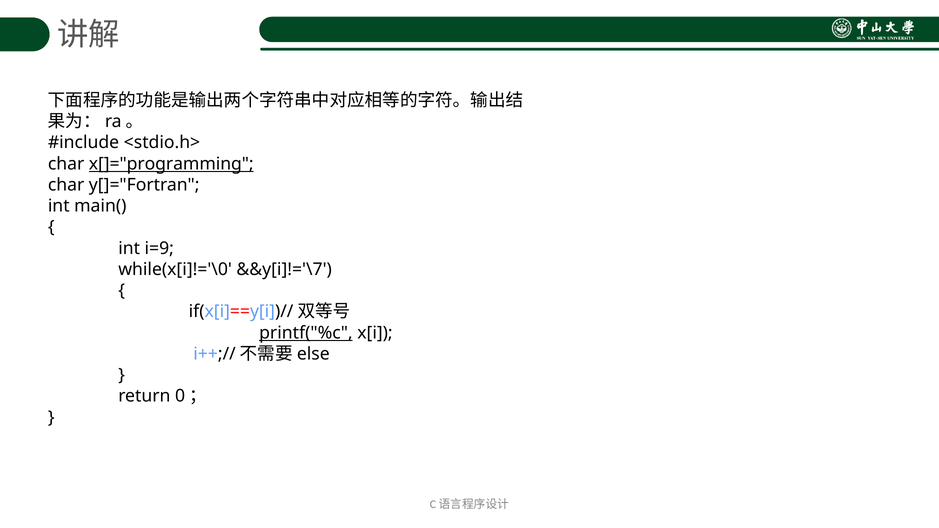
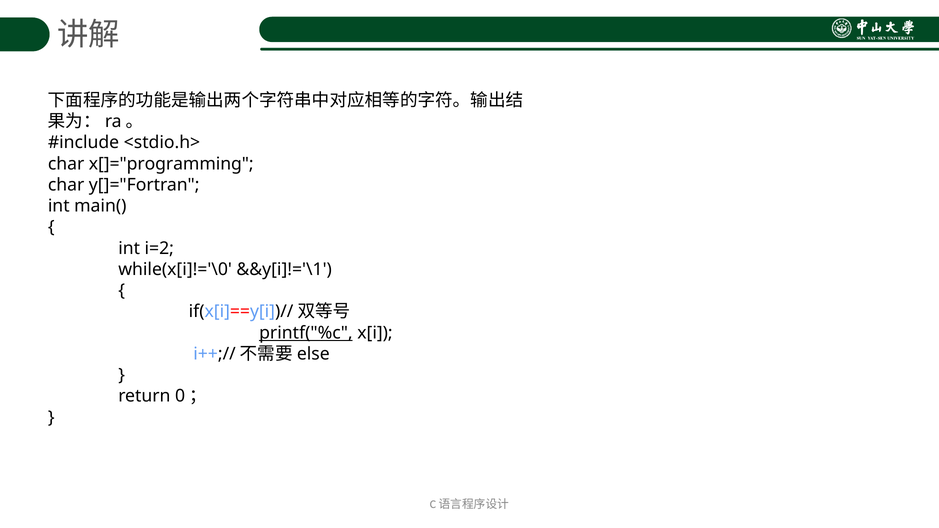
x[]="programming underline: present -> none
i=9: i=9 -> i=2
&&y[i]!='\7: &&y[i]!='\7 -> &&y[i]!='\1
